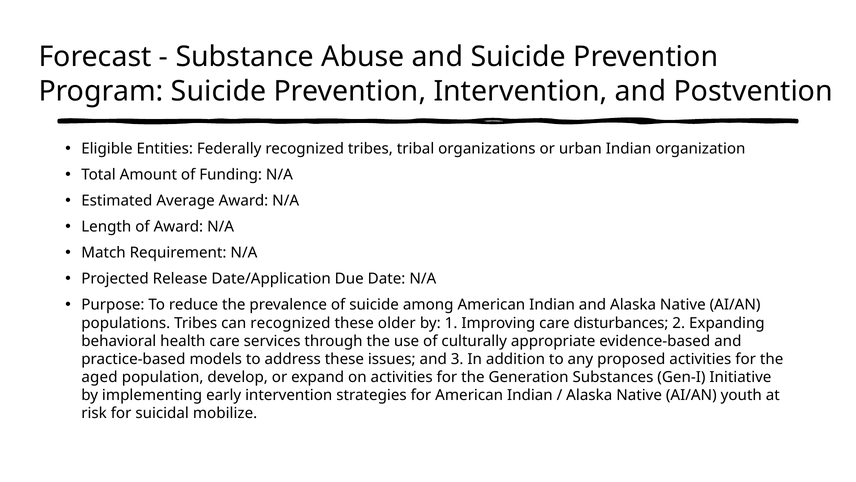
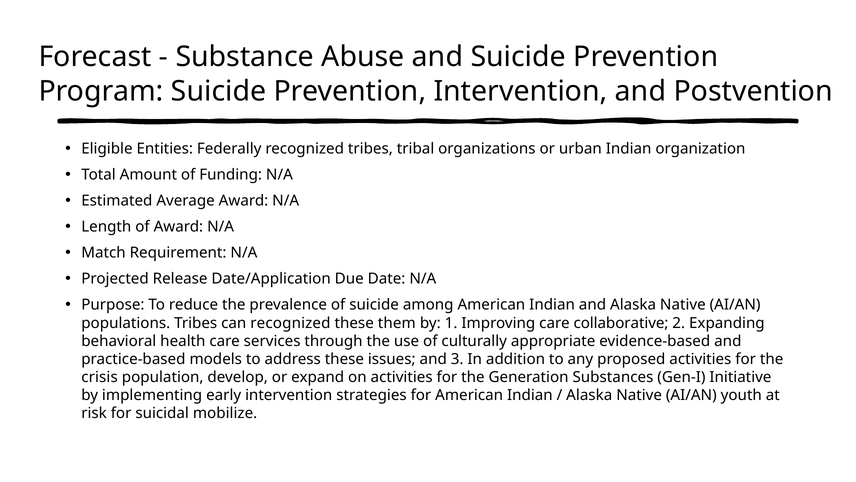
older: older -> them
disturbances: disturbances -> collaborative
aged: aged -> crisis
